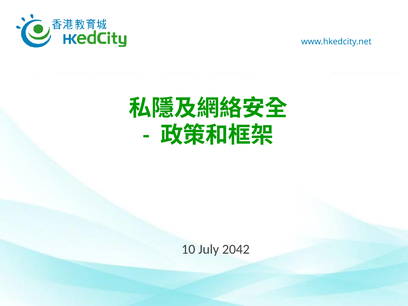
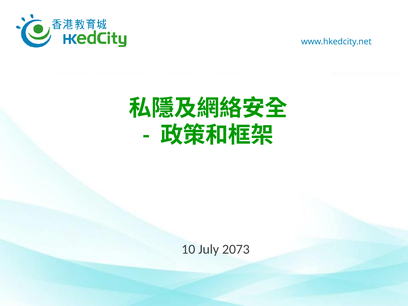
2042: 2042 -> 2073
